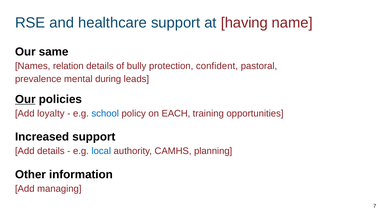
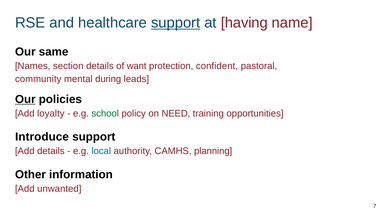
support at (176, 23) underline: none -> present
relation: relation -> section
bully: bully -> want
prevalence: prevalence -> community
school colour: blue -> green
EACH: EACH -> NEED
Increased: Increased -> Introduce
managing: managing -> unwanted
